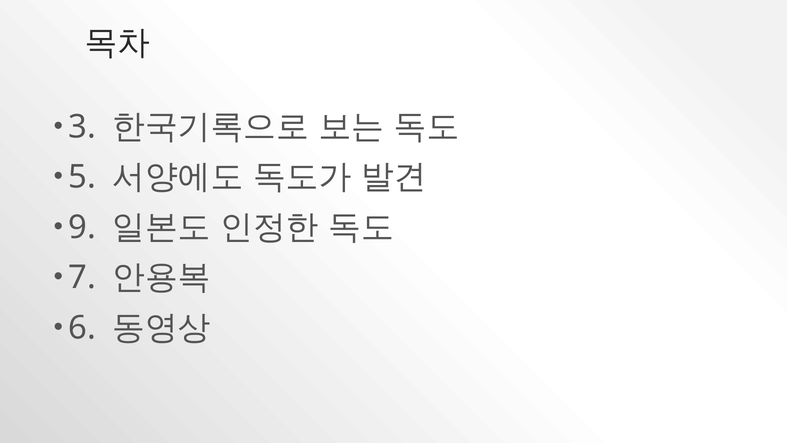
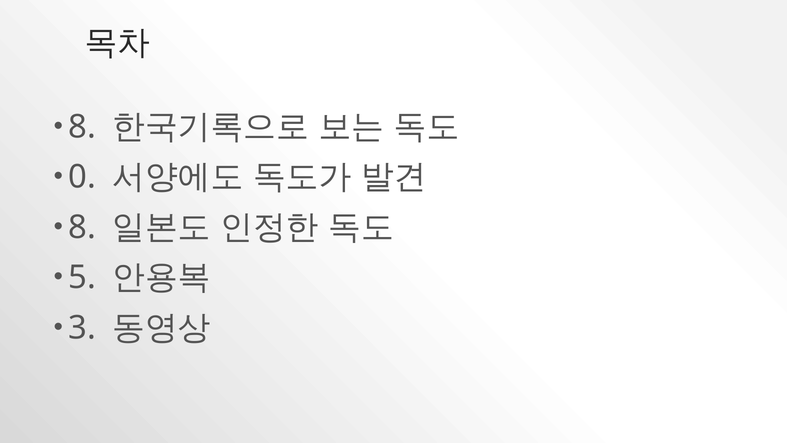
3 at (82, 127): 3 -> 8
5: 5 -> 0
9 at (82, 227): 9 -> 8
7: 7 -> 5
6: 6 -> 3
